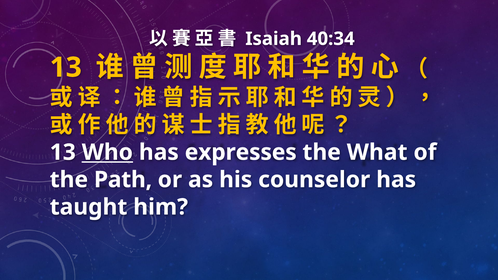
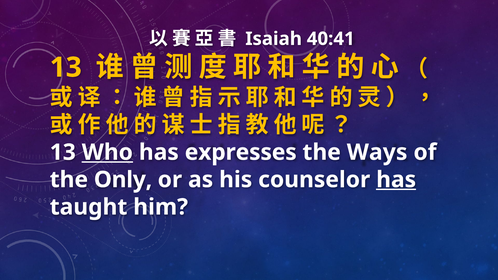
40:34: 40:34 -> 40:41
What: What -> Ways
Path: Path -> Only
has at (396, 180) underline: none -> present
